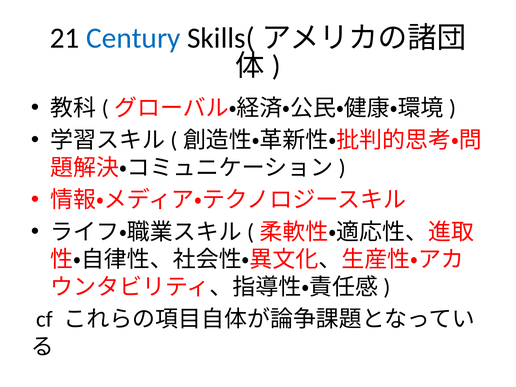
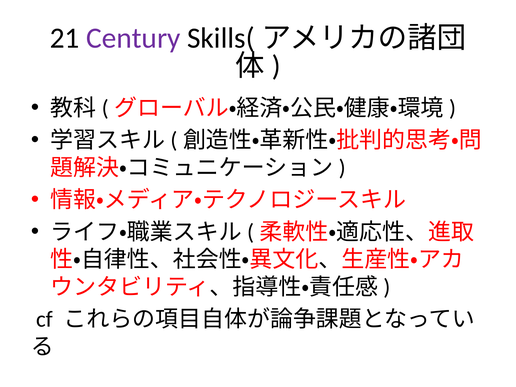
Century colour: blue -> purple
